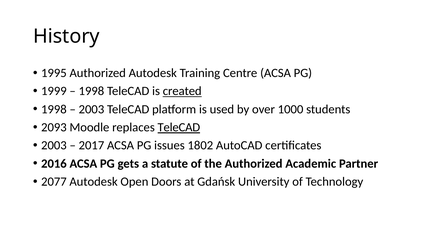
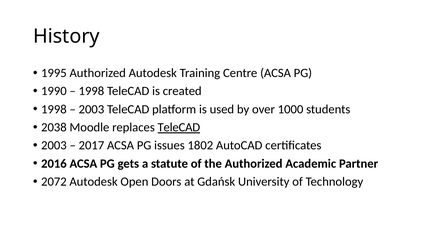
1999: 1999 -> 1990
created underline: present -> none
2093: 2093 -> 2038
2077: 2077 -> 2072
